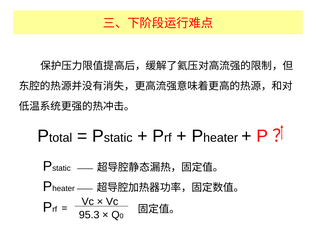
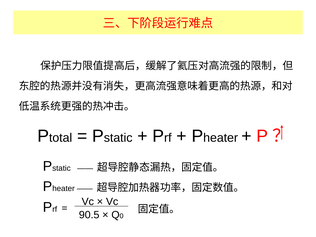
95.3: 95.3 -> 90.5
